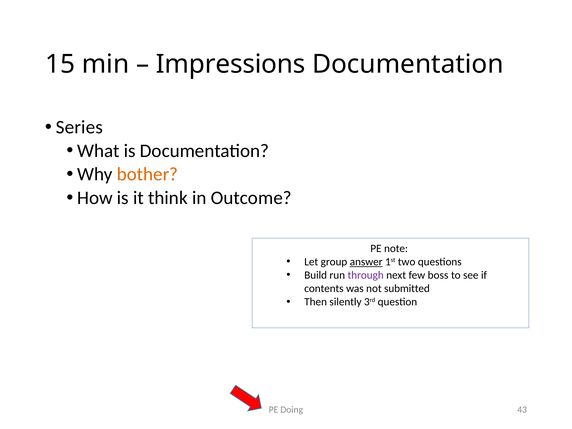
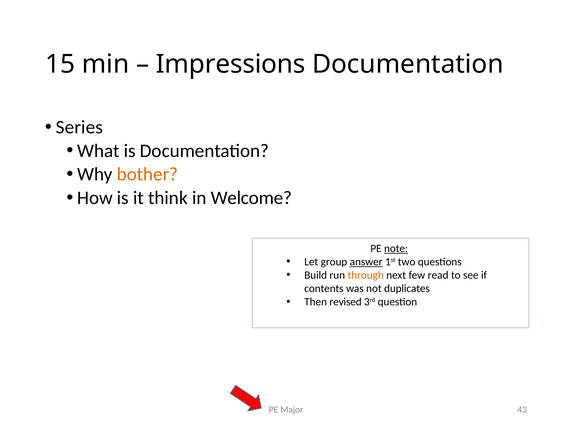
Outcome: Outcome -> Welcome
note underline: none -> present
through colour: purple -> orange
boss: boss -> read
submitted: submitted -> duplicates
silently: silently -> revised
Doing: Doing -> Major
